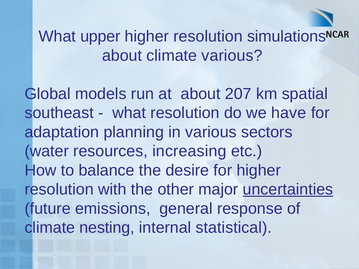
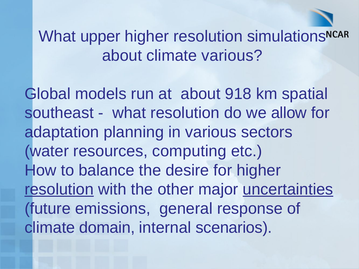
207: 207 -> 918
have: have -> allow
increasing: increasing -> computing
resolution at (59, 190) underline: none -> present
nesting: nesting -> domain
statistical: statistical -> scenarios
